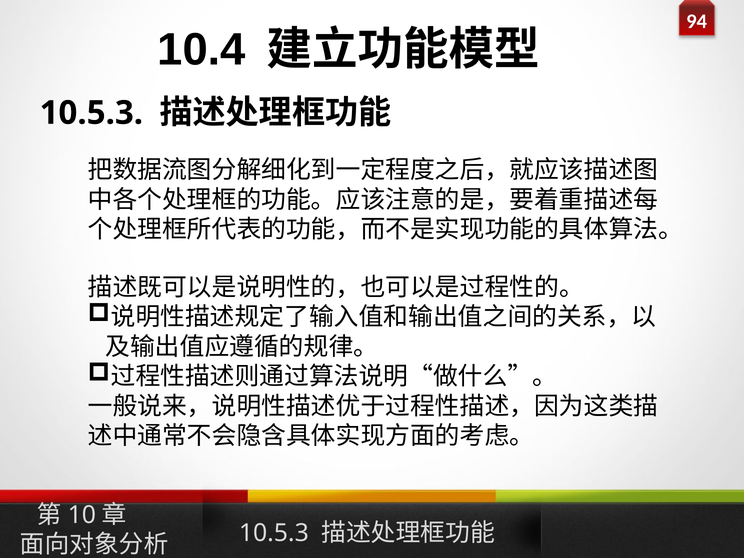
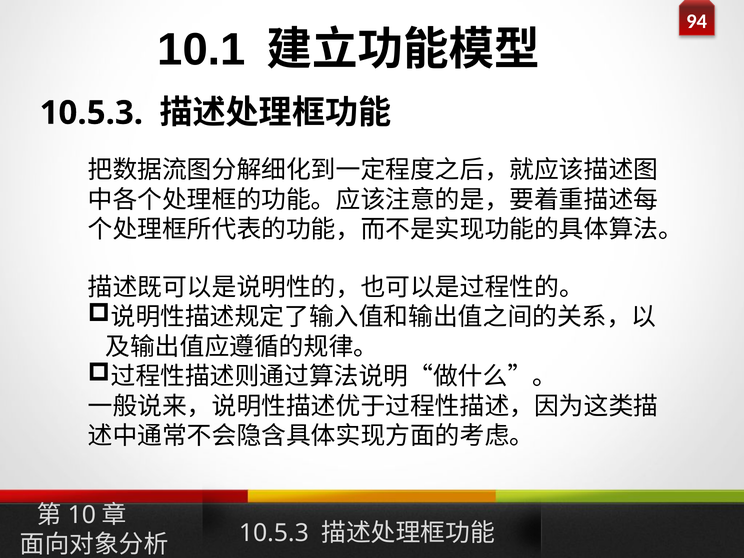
10.4: 10.4 -> 10.1
